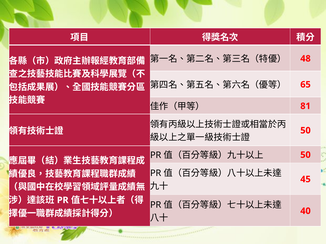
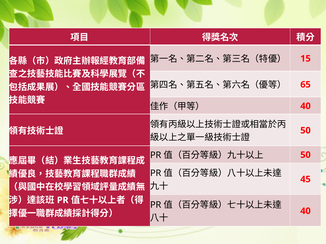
48: 48 -> 15
81 at (306, 106): 81 -> 40
